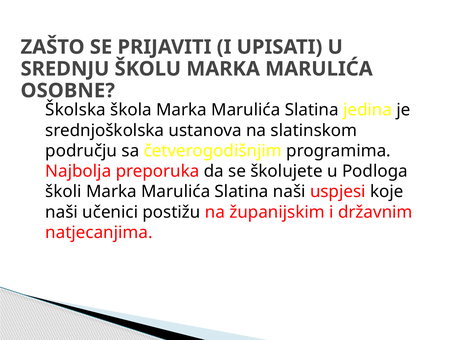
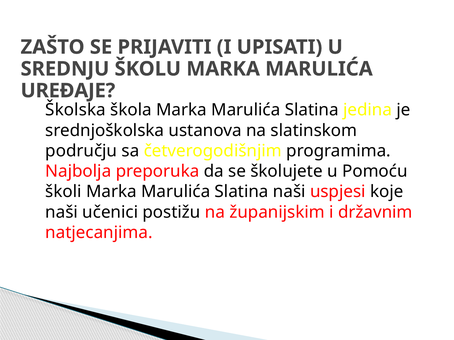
OSOBNE: OSOBNE -> UREĐAJE
Podloga: Podloga -> Pomoću
